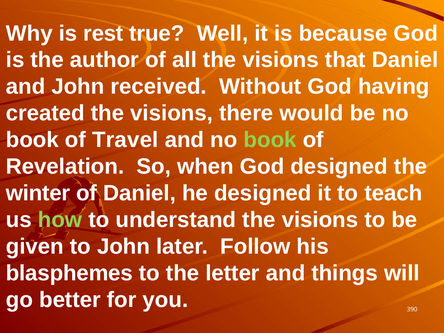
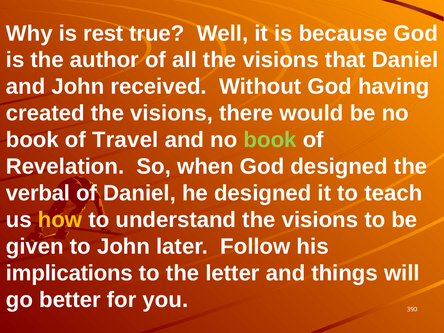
winter: winter -> verbal
how colour: light green -> yellow
blasphemes: blasphemes -> implications
